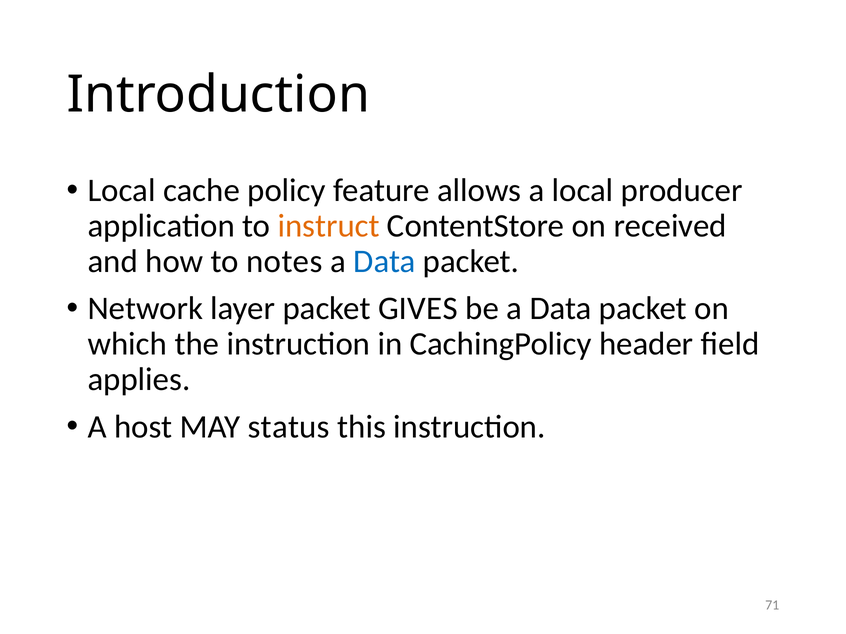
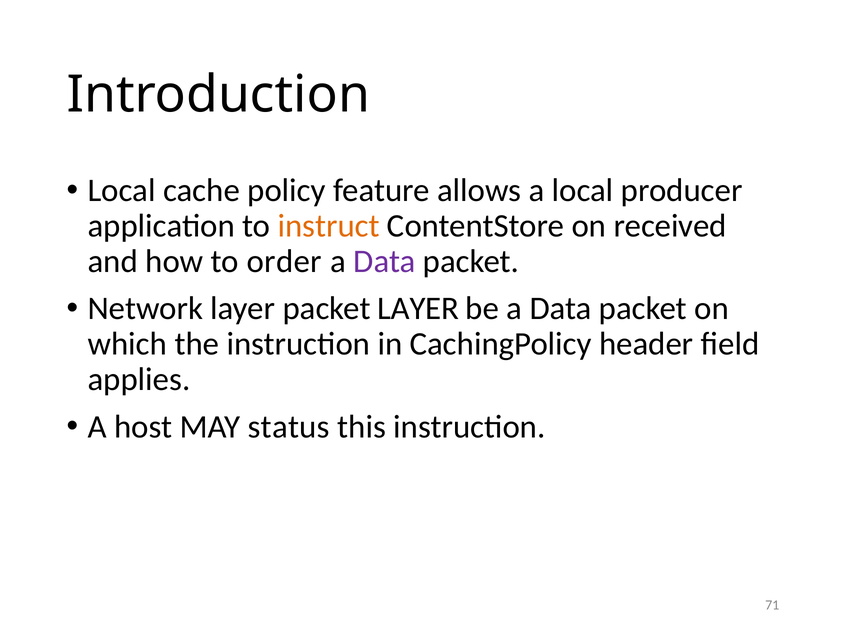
notes: notes -> order
Data at (385, 262) colour: blue -> purple
packet GIVES: GIVES -> LAYER
